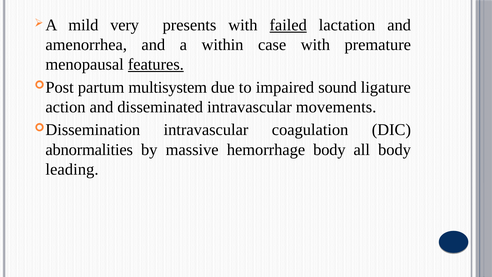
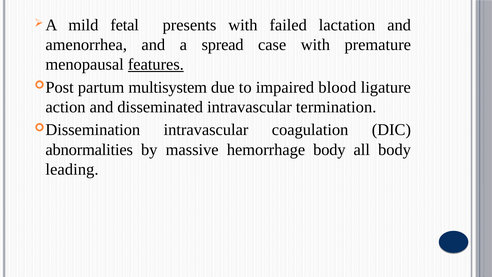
very: very -> fetal
failed underline: present -> none
within: within -> spread
sound: sound -> blood
movements: movements -> termination
